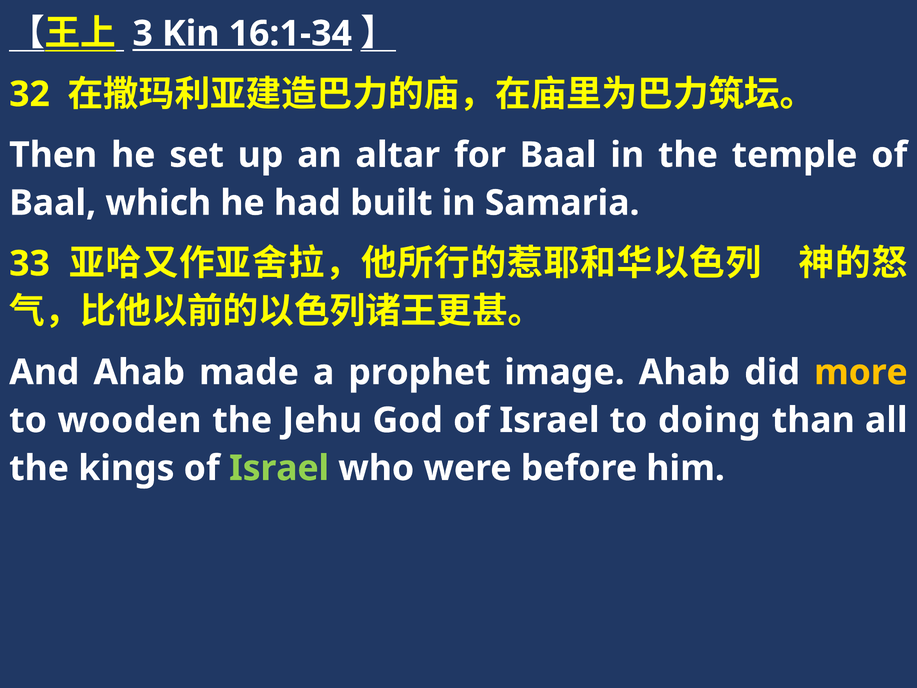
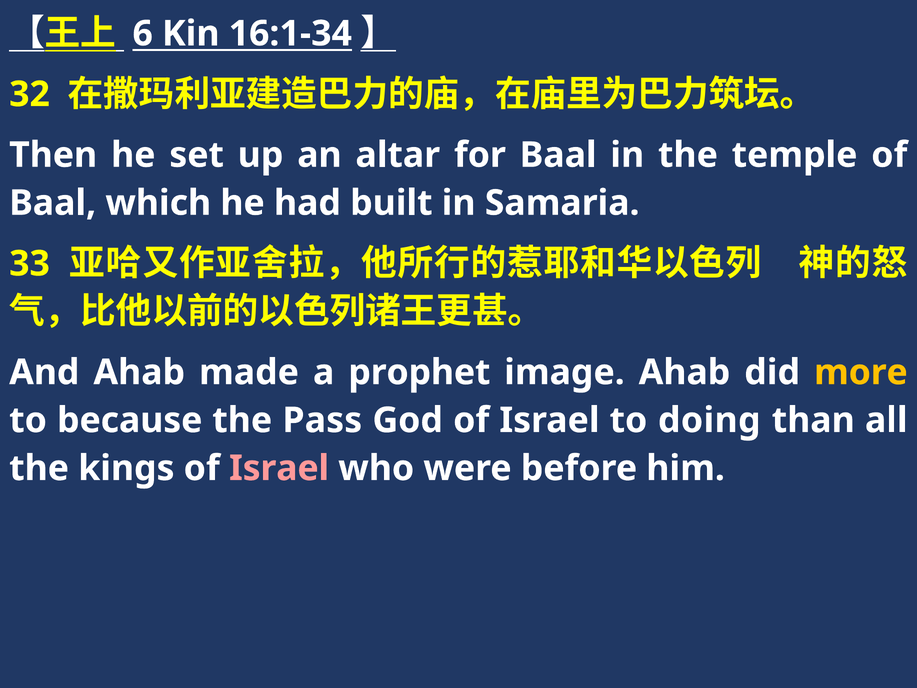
3: 3 -> 6
wooden: wooden -> because
Jehu: Jehu -> Pass
Israel at (279, 468) colour: light green -> pink
